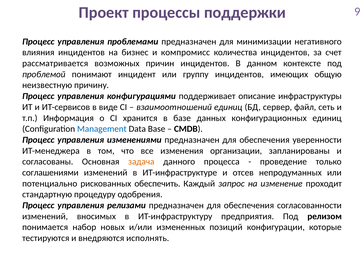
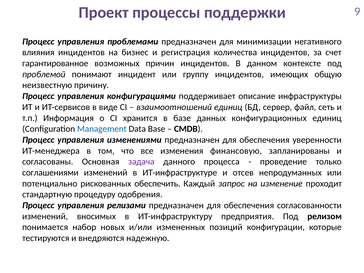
компромисс: компромисс -> регистрация
рассматривается: рассматривается -> гарантированное
организации: организации -> финансовую
задача colour: orange -> purple
исполнять: исполнять -> надежную
